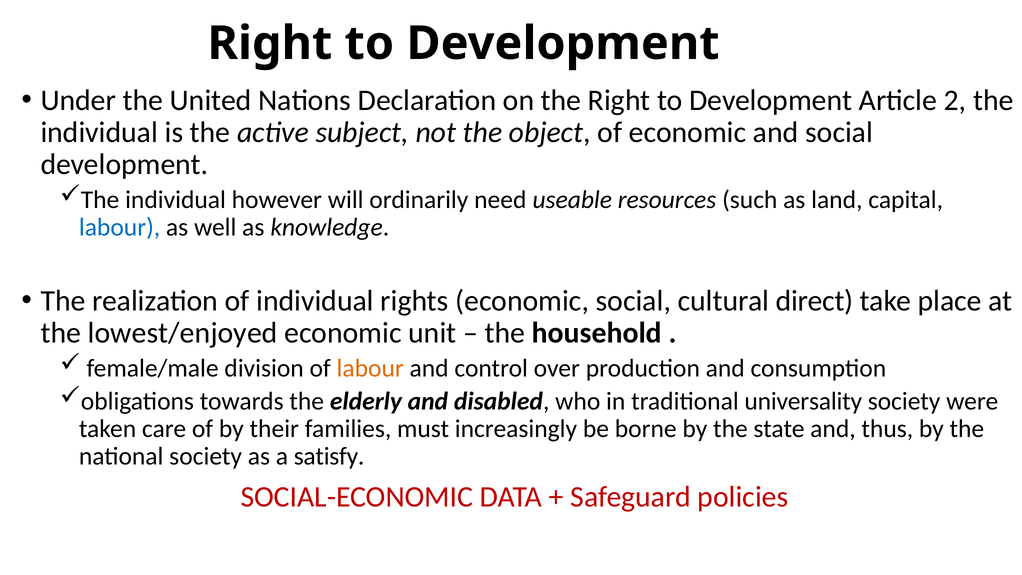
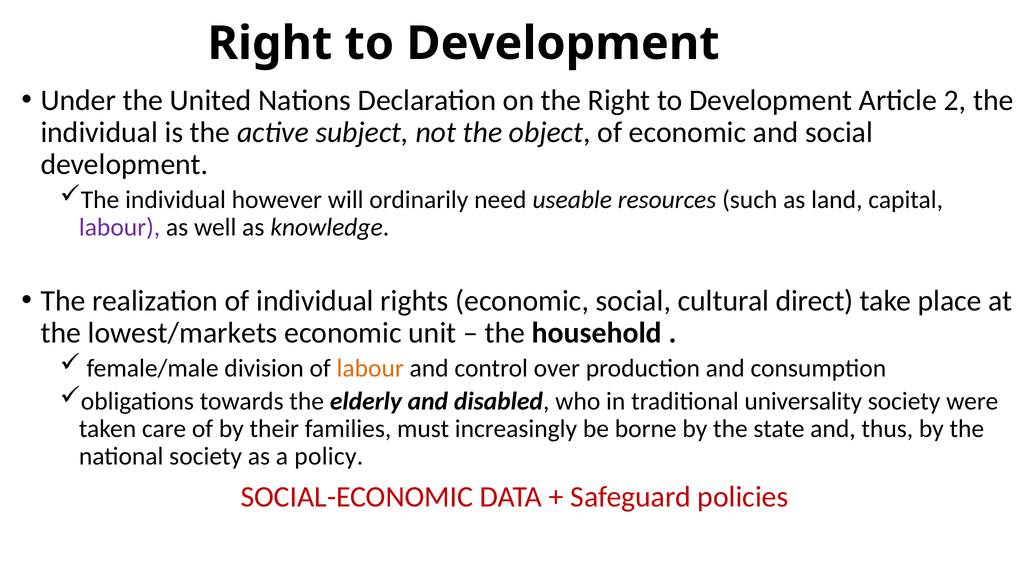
labour at (120, 227) colour: blue -> purple
lowest/enjoyed: lowest/enjoyed -> lowest/markets
satisfy: satisfy -> policy
